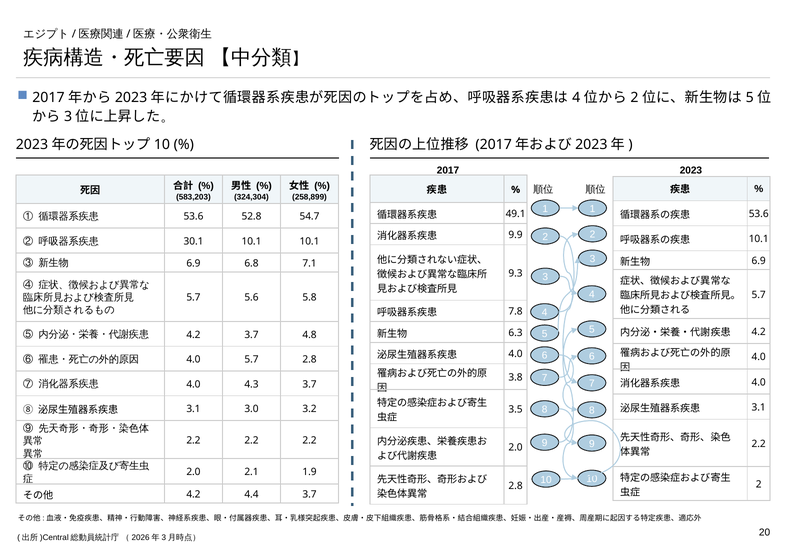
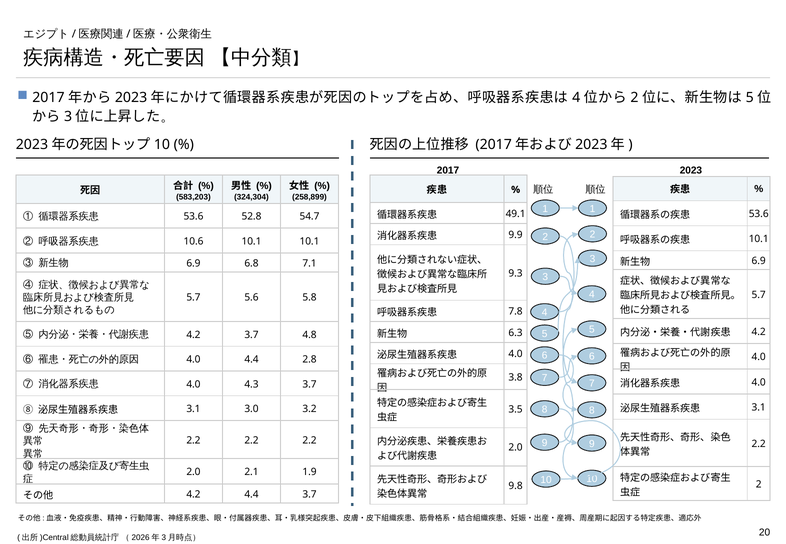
30.1: 30.1 -> 10.6
4.0 5.7: 5.7 -> 4.4
2.8 at (516, 486): 2.8 -> 9.8
